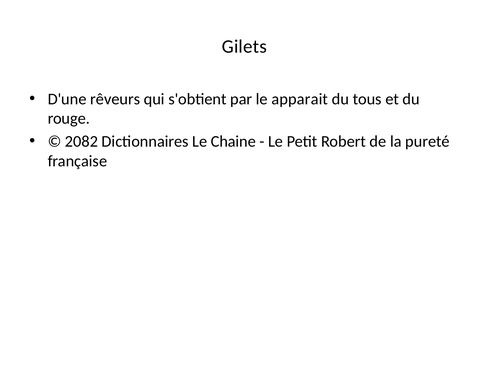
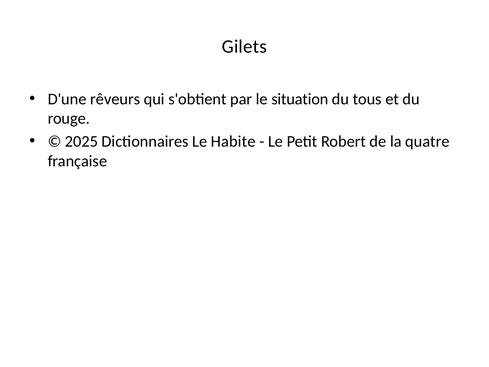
apparait: apparait -> situation
2082: 2082 -> 2025
Chaine: Chaine -> Habite
pureté: pureté -> quatre
